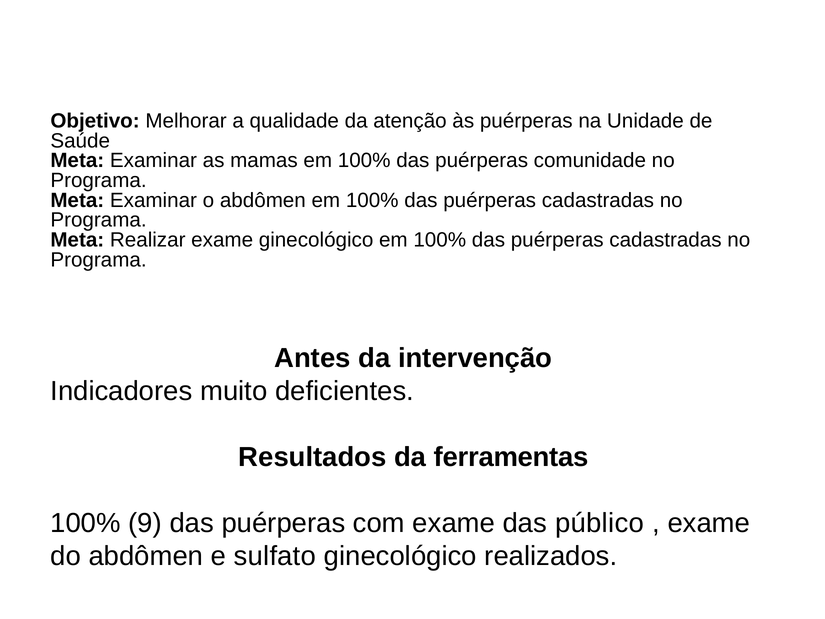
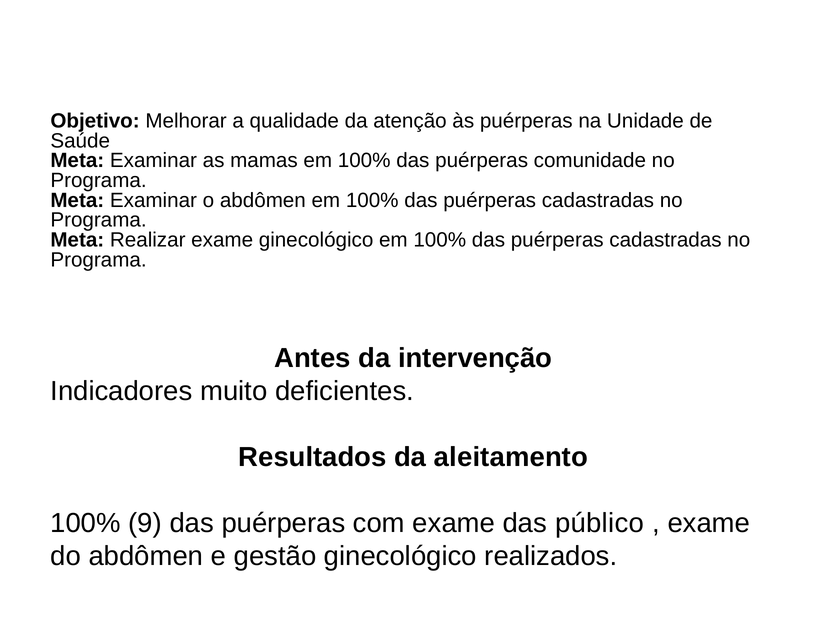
ferramentas: ferramentas -> aleitamento
sulfato: sulfato -> gestão
